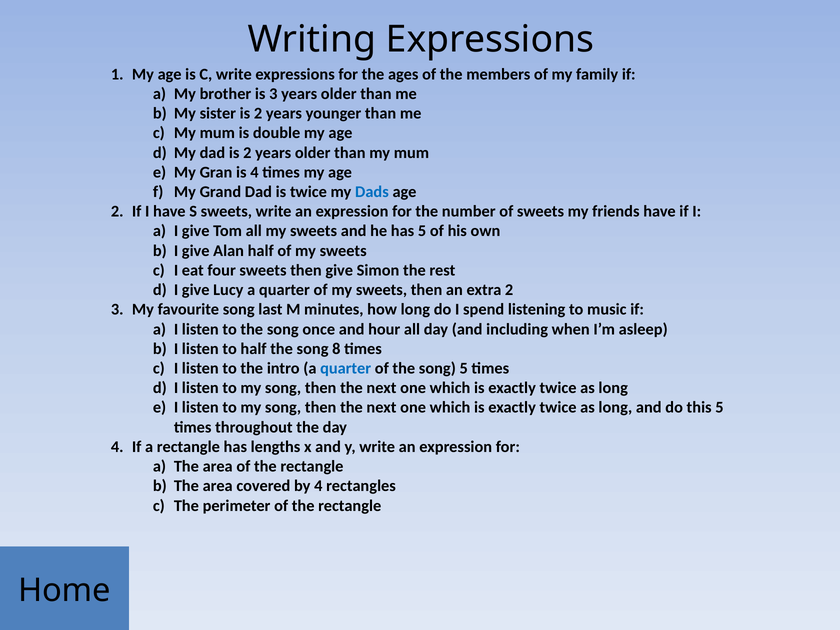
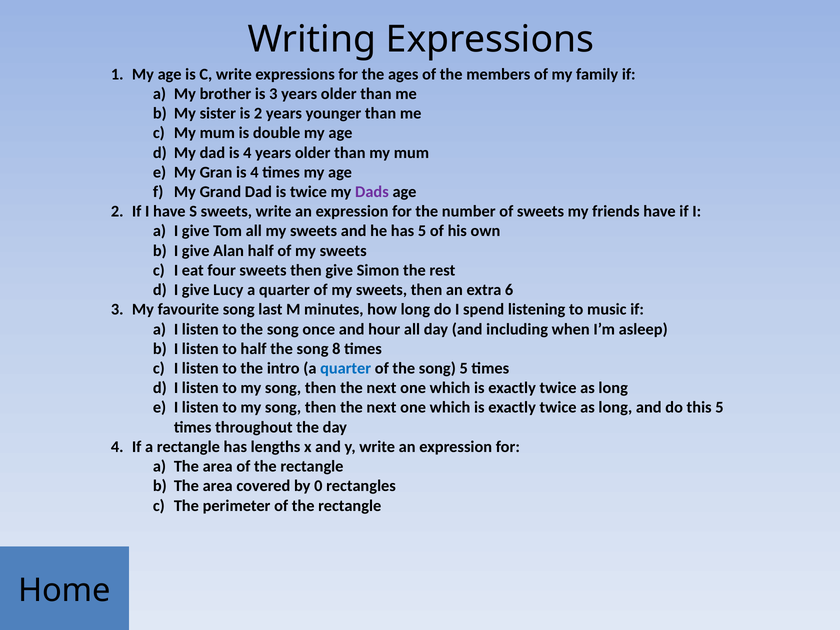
dad is 2: 2 -> 4
Dads colour: blue -> purple
extra 2: 2 -> 6
by 4: 4 -> 0
